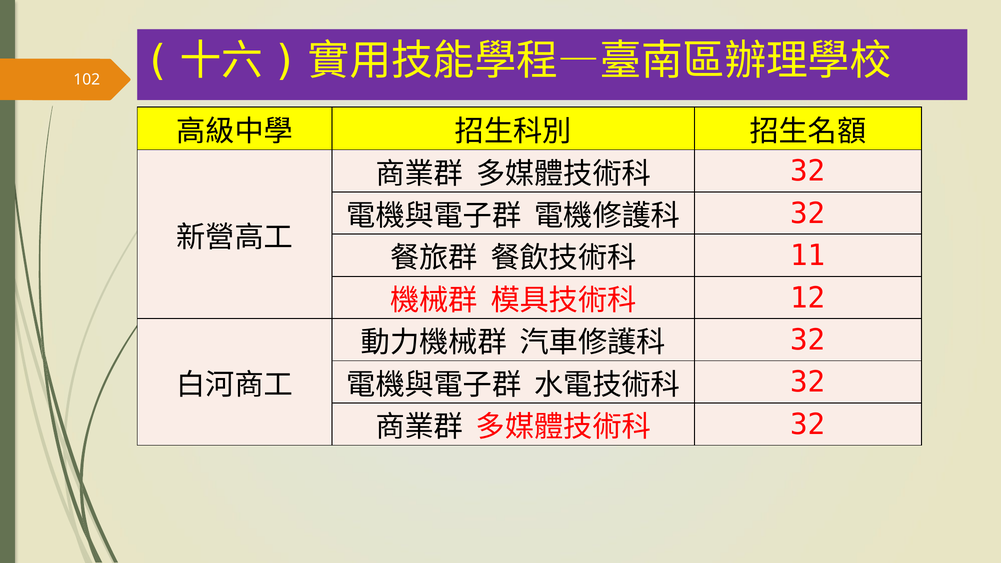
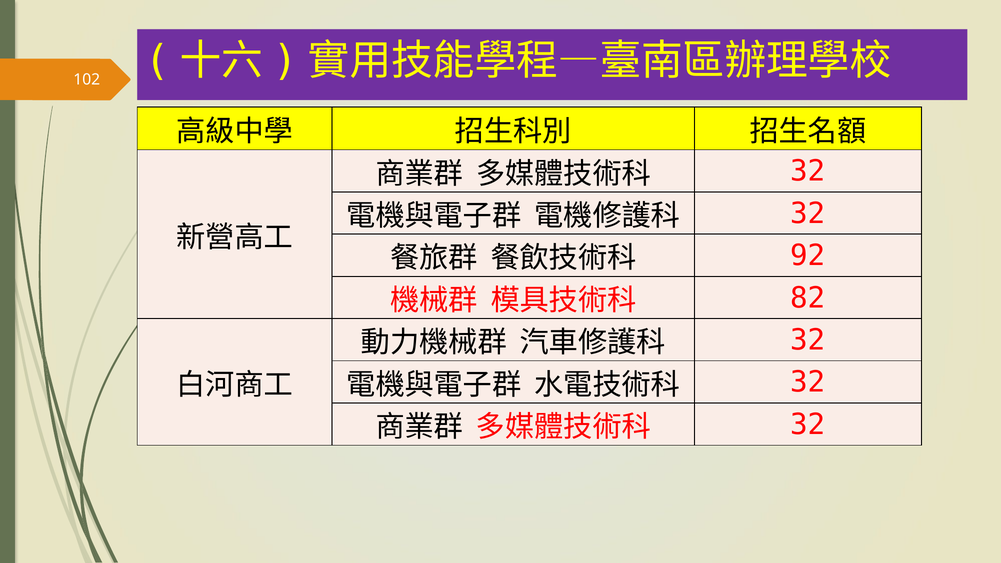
11: 11 -> 92
12: 12 -> 82
